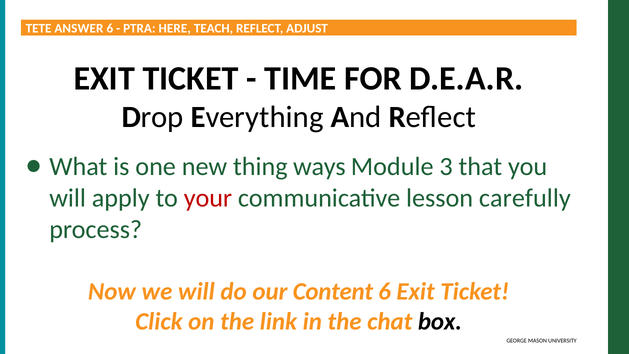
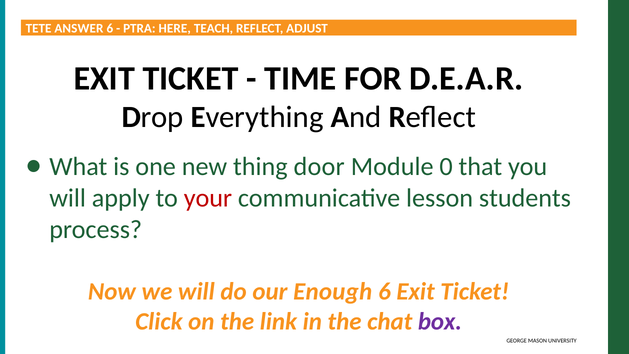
ways: ways -> door
3: 3 -> 0
carefully: carefully -> students
Content: Content -> Enough
box colour: black -> purple
